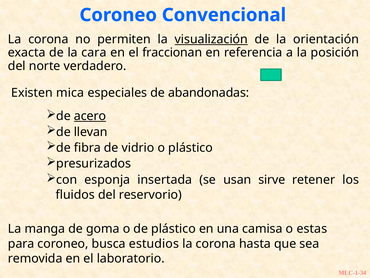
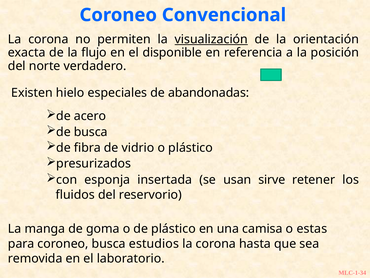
cara: cara -> flujo
fraccionan: fraccionan -> disponible
mica: mica -> hielo
acero underline: present -> none
de llevan: llevan -> busca
